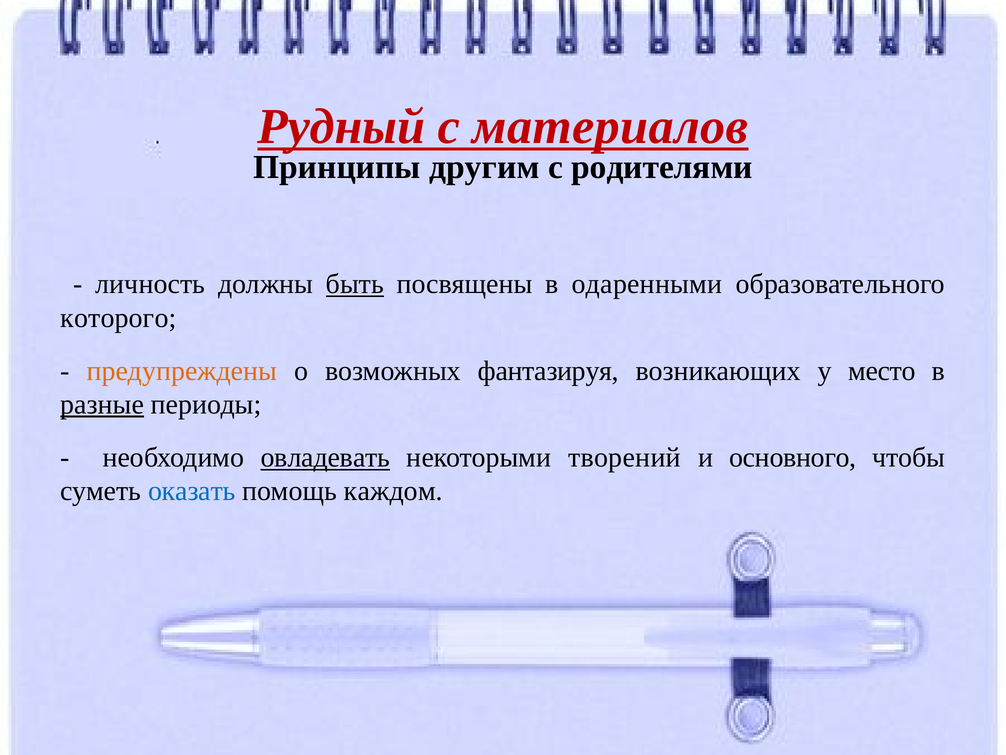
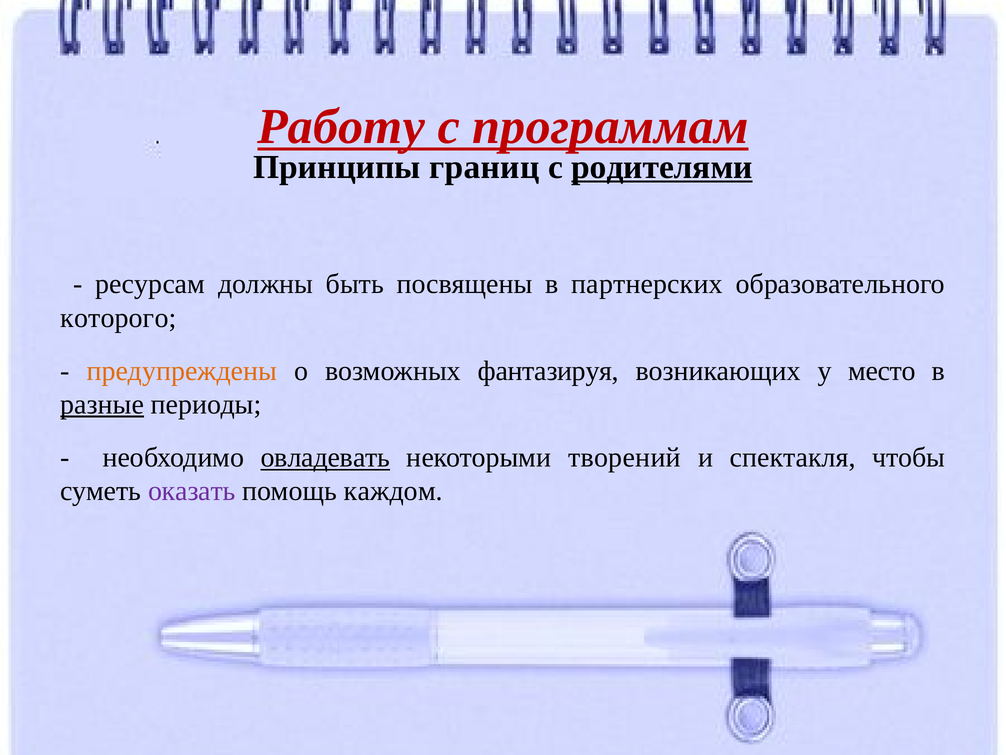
Рудный: Рудный -> Работу
материалов: материалов -> программам
другим: другим -> границ
родителями underline: none -> present
личность: личность -> ресурсам
быть underline: present -> none
одаренными: одаренными -> партнерских
основного: основного -> спектакля
оказать colour: blue -> purple
